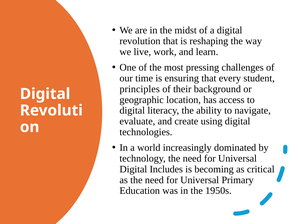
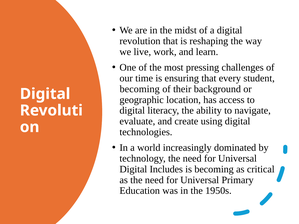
principles at (140, 89): principles -> becoming
